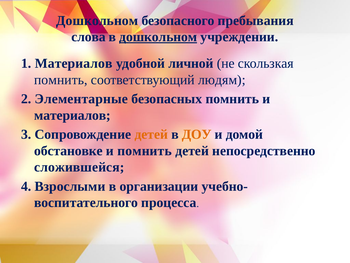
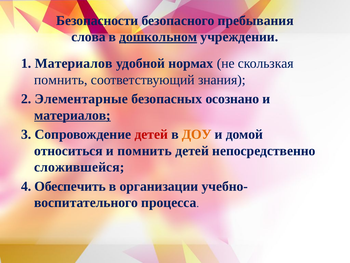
Дошкольном at (97, 20): Дошкольном -> Безопасности
личной: личной -> нормах
людям: людям -> знания
безопасных помнить: помнить -> осознано
материалов at (72, 115) underline: none -> present
детей at (151, 134) colour: orange -> red
обстановке: обстановке -> относиться
Взрослыми: Взрослыми -> Обеспечить
